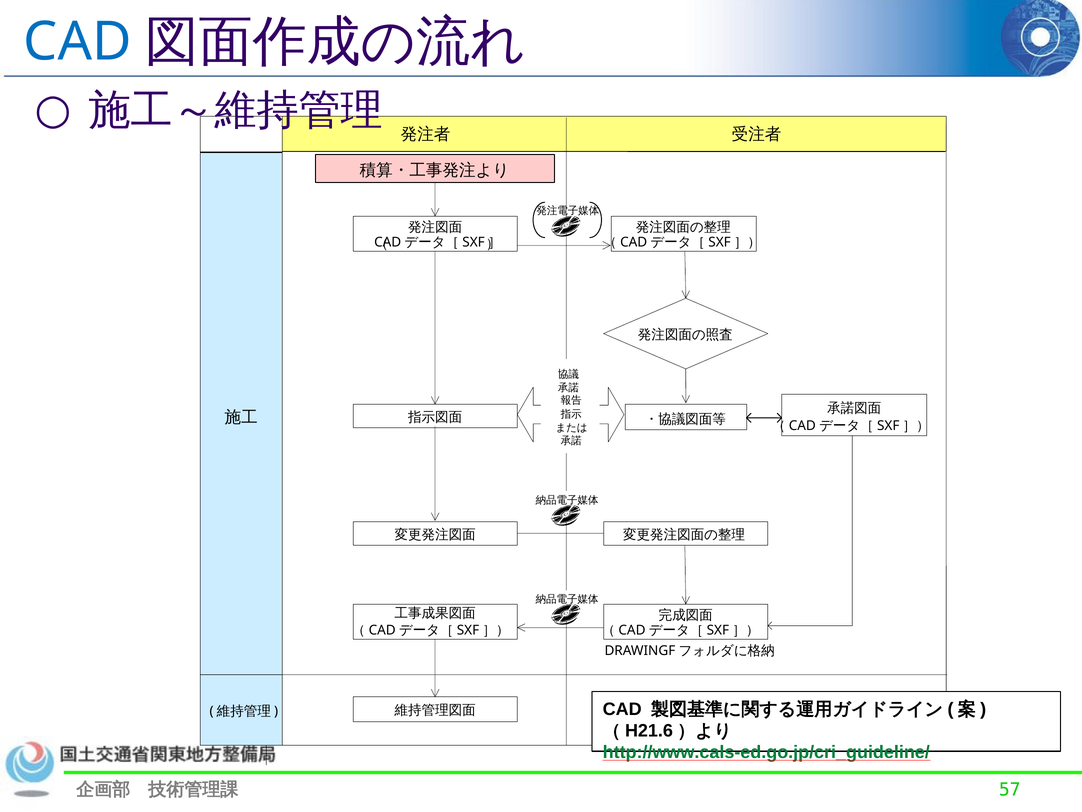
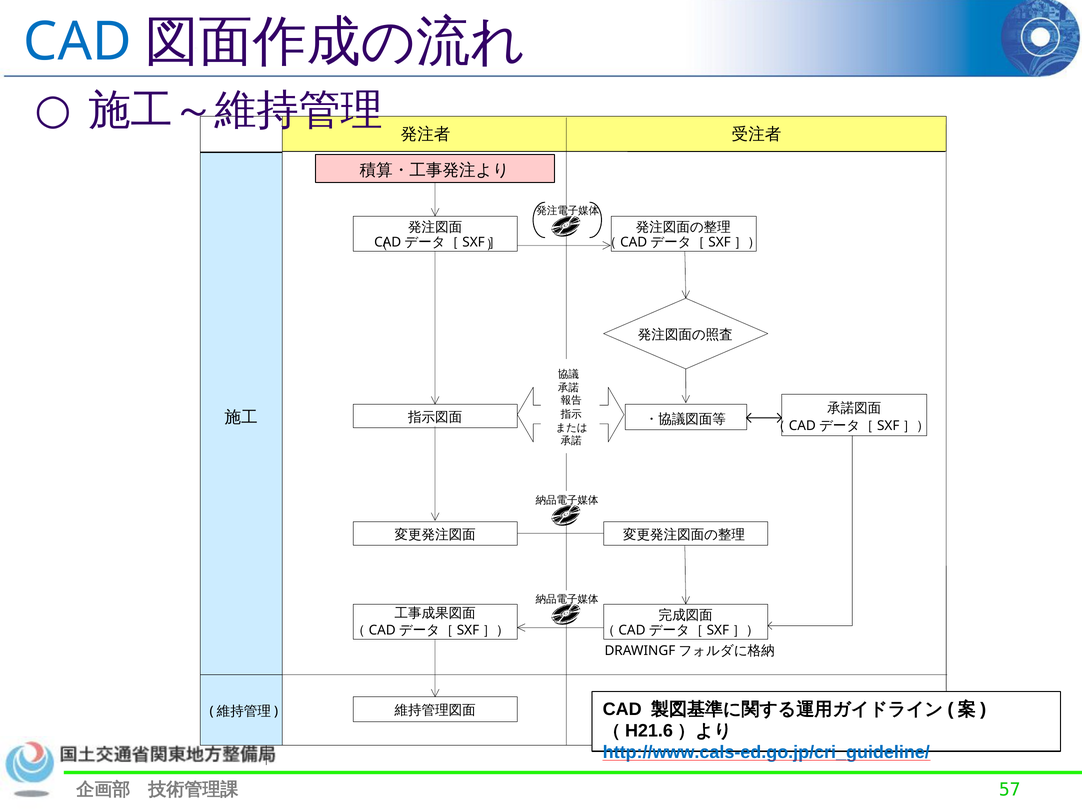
http://www.cals-ed.go.jp/cri_guideline/ colour: green -> blue
